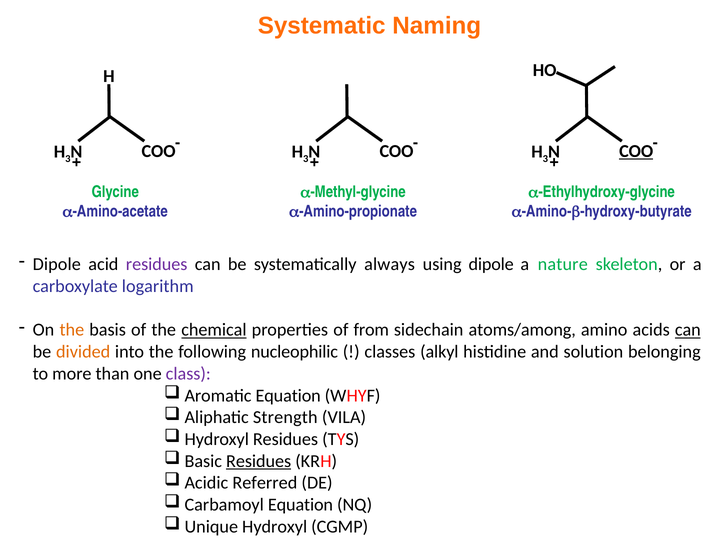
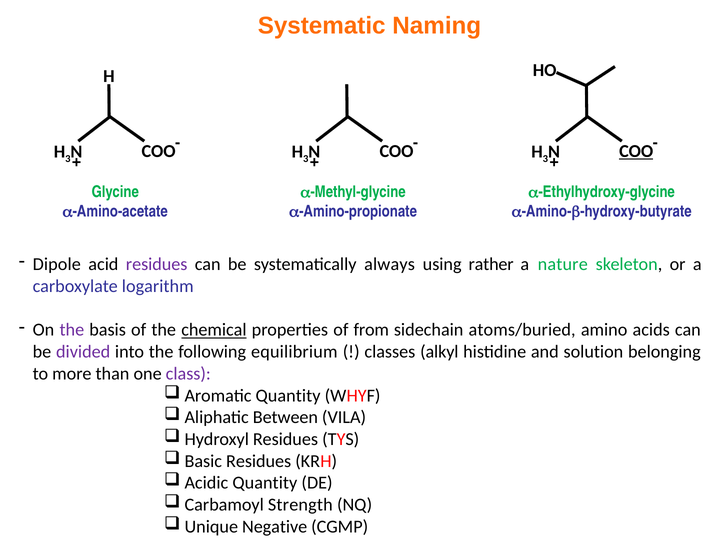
using dipole: dipole -> rather
the at (72, 330) colour: orange -> purple
atoms/among: atoms/among -> atoms/buried
can at (688, 330) underline: present -> none
divided colour: orange -> purple
nucleophilic: nucleophilic -> equilibrium
Aromatic Equation: Equation -> Quantity
Strength: Strength -> Between
Residues at (259, 460) underline: present -> none
Acidic Referred: Referred -> Quantity
Carbamoyl Equation: Equation -> Strength
Unique Hydroxyl: Hydroxyl -> Negative
